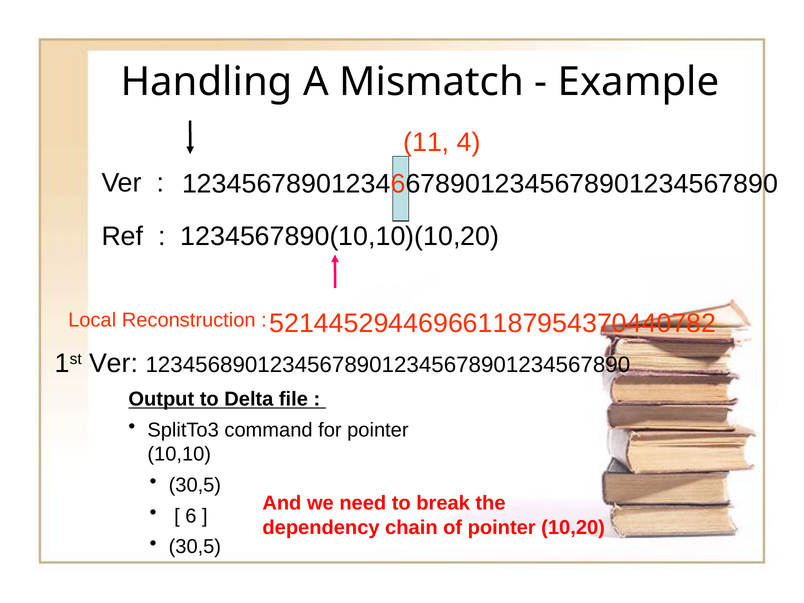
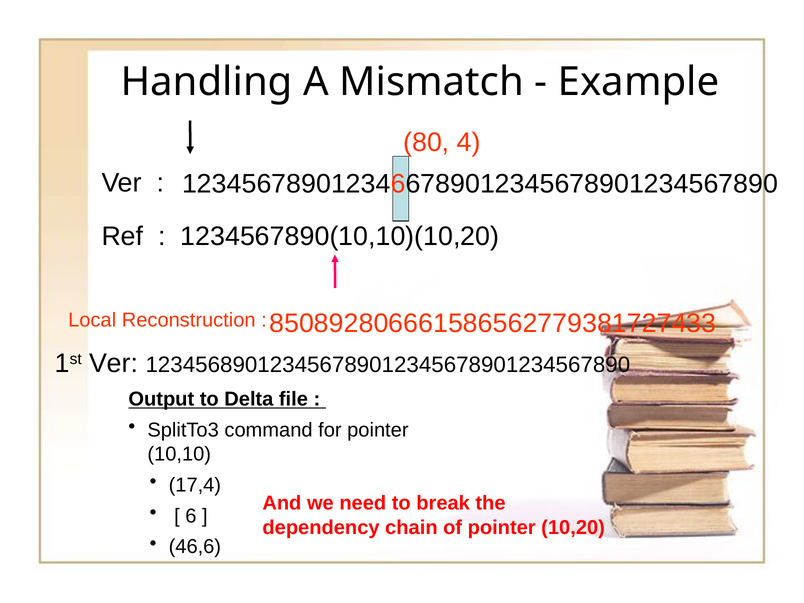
11: 11 -> 80
521445294469661187954370440782: 521445294469661187954370440782 -> 850892806661586562779381727433
30,5 at (195, 485): 30,5 -> 17,4
30,5 at (195, 547): 30,5 -> 46,6
